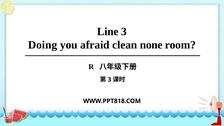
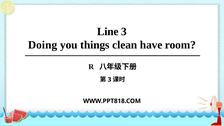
afraid: afraid -> things
none: none -> have
